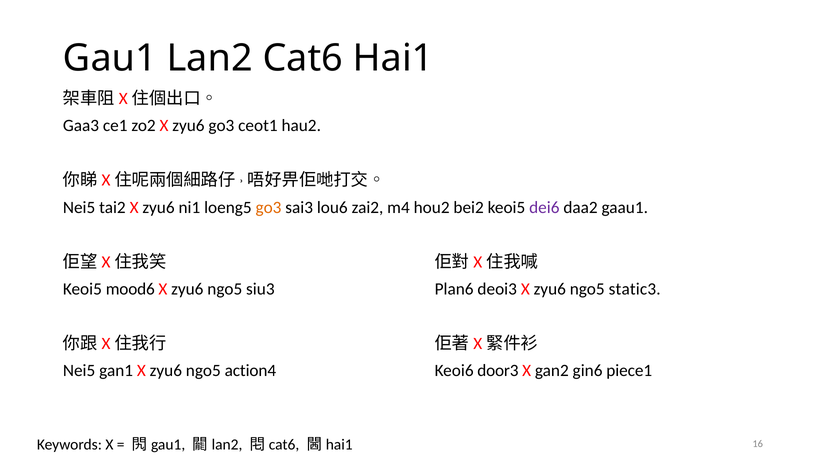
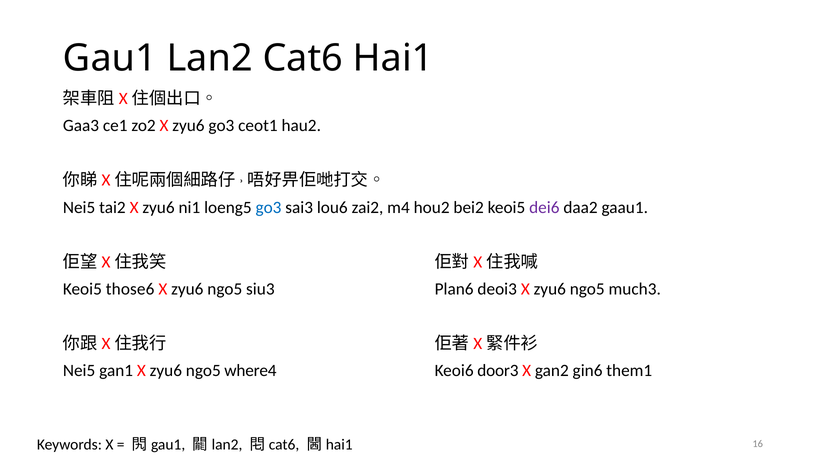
go3 at (269, 207) colour: orange -> blue
mood6: mood6 -> those6
static3: static3 -> much3
action4: action4 -> where4
piece1: piece1 -> them1
